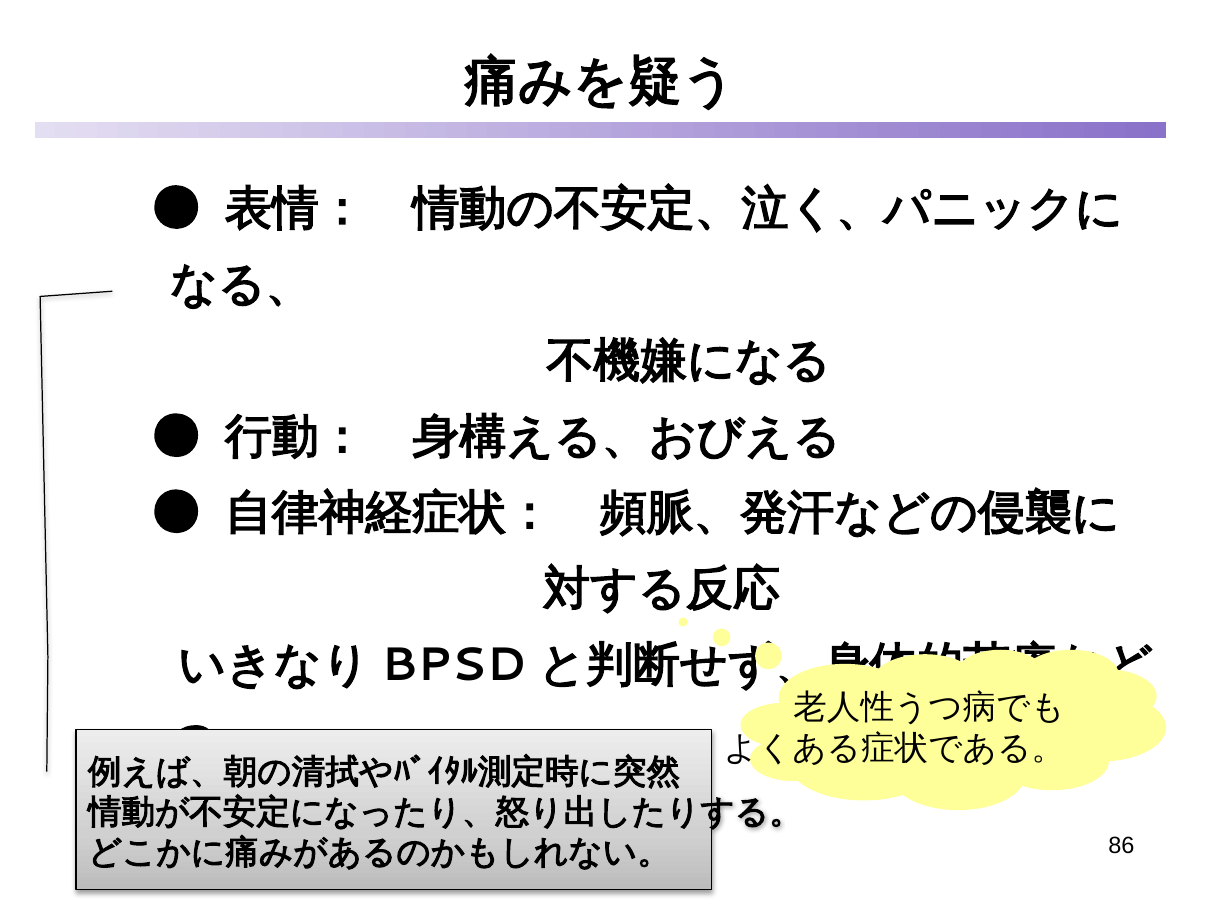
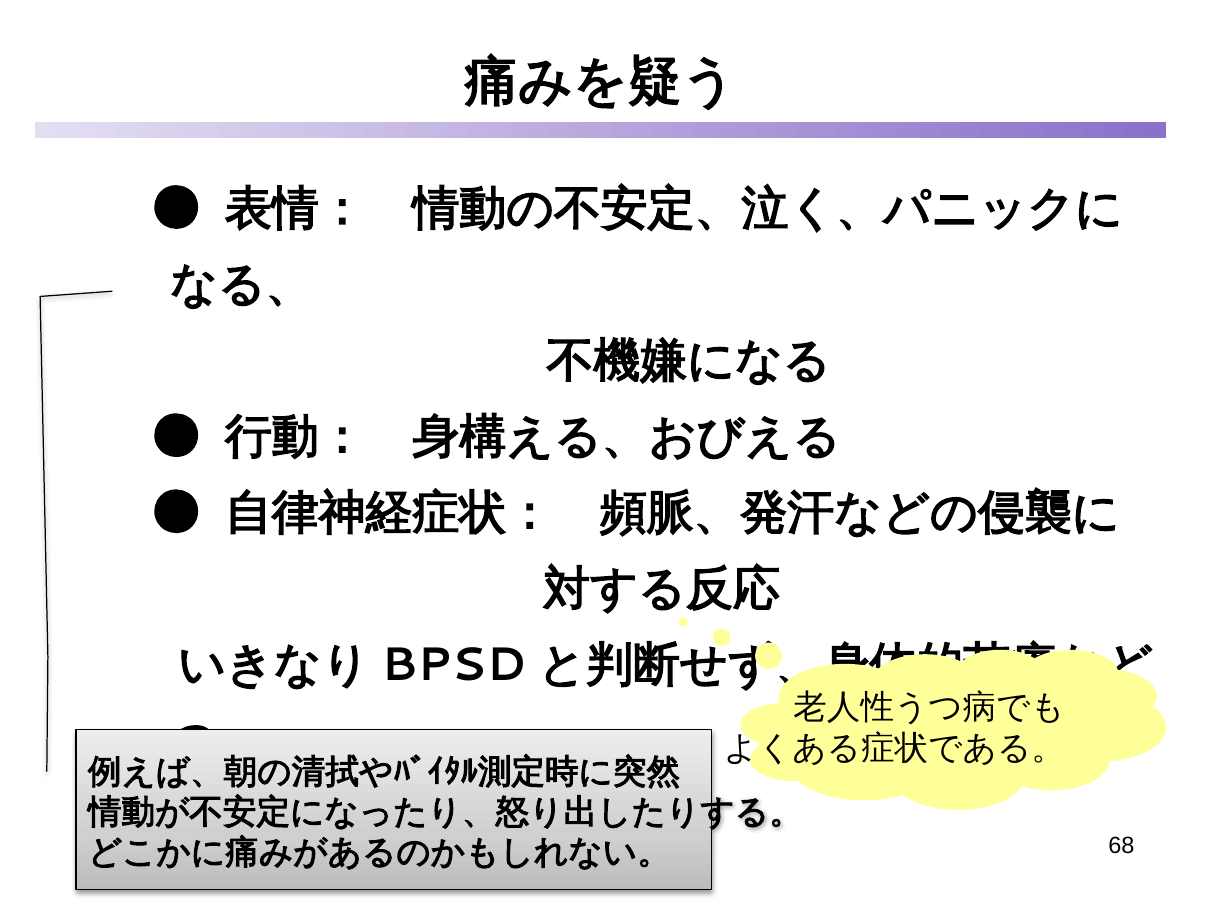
86: 86 -> 68
